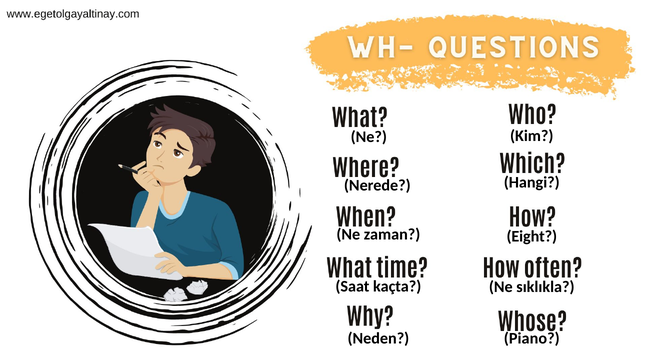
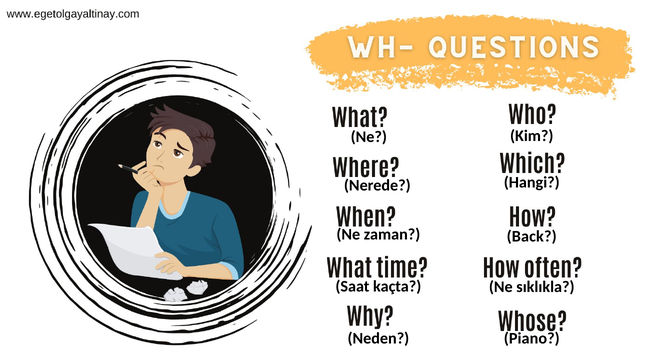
Eight: Eight -> Back
